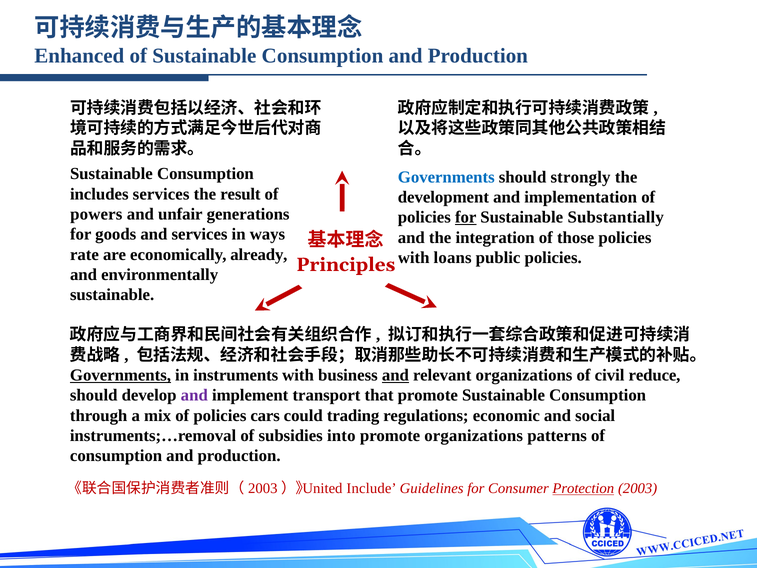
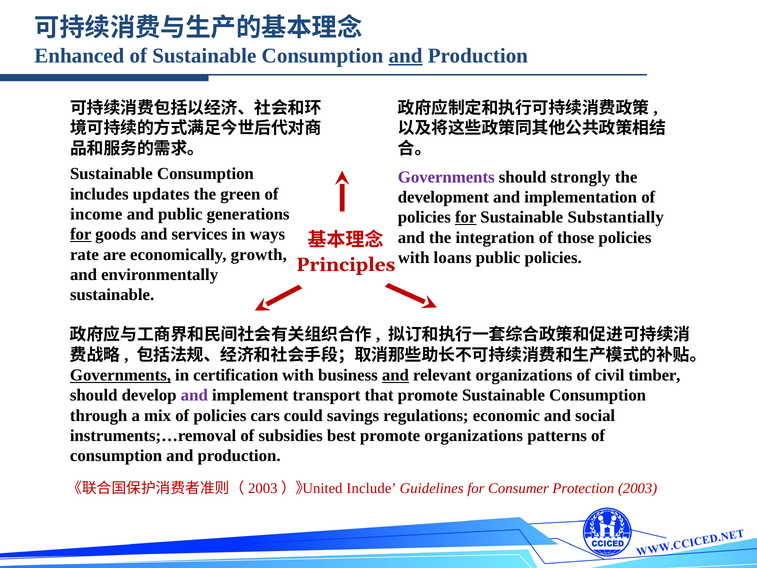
and at (406, 56) underline: none -> present
Governments at (446, 177) colour: blue -> purple
includes services: services -> updates
result: result -> green
powers: powers -> income
and unfair: unfair -> public
for at (81, 234) underline: none -> present
already: already -> growth
instruments: instruments -> certification
reduce: reduce -> timber
trading: trading -> savings
into: into -> best
Protection underline: present -> none
